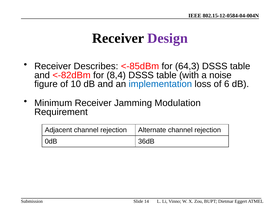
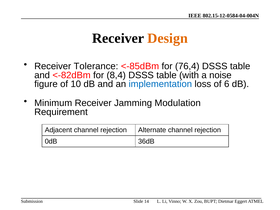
Design colour: purple -> orange
Describes: Describes -> Tolerance
64,3: 64,3 -> 76,4
